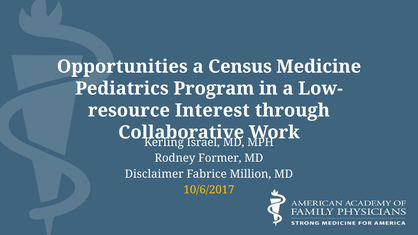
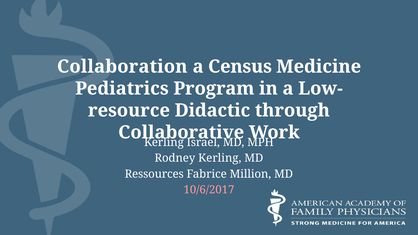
Opportunities: Opportunities -> Collaboration
Interest: Interest -> Didactic
Rodney Former: Former -> Kerling
Disclaimer: Disclaimer -> Ressources
10/6/2017 colour: yellow -> pink
